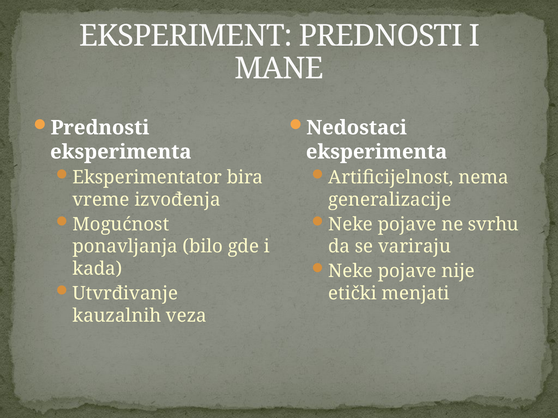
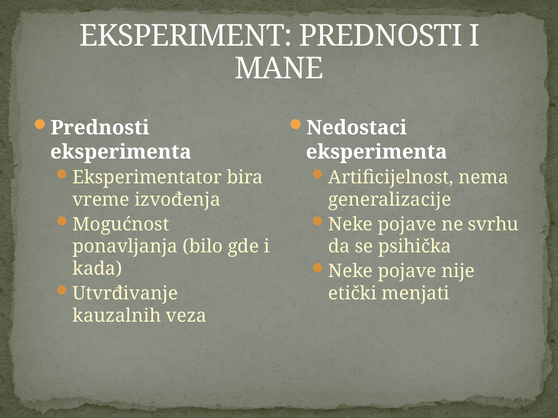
variraju: variraju -> psihička
